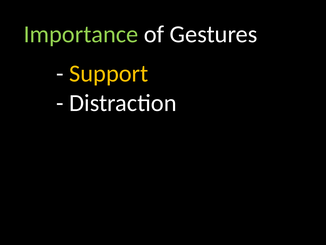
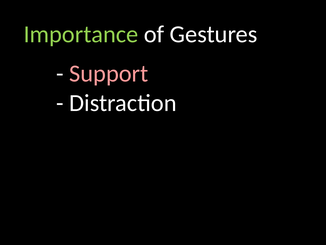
Support colour: yellow -> pink
